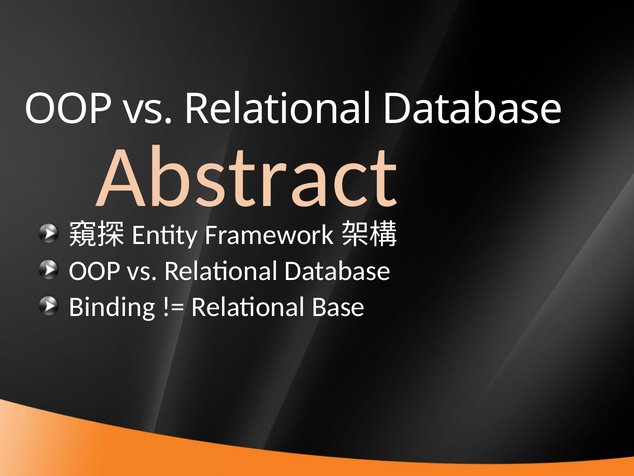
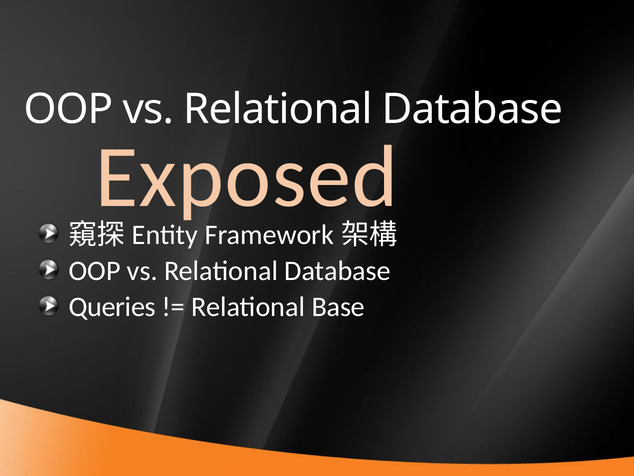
Abstract: Abstract -> Exposed
Binding: Binding -> Queries
